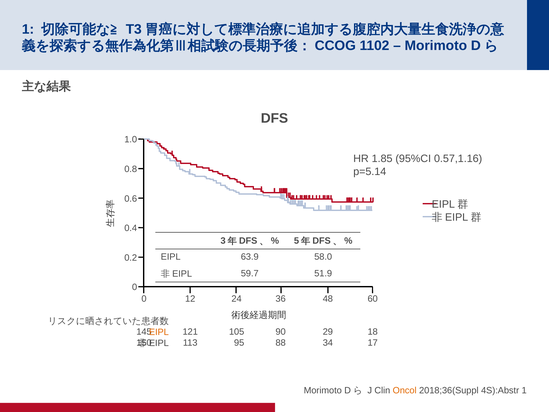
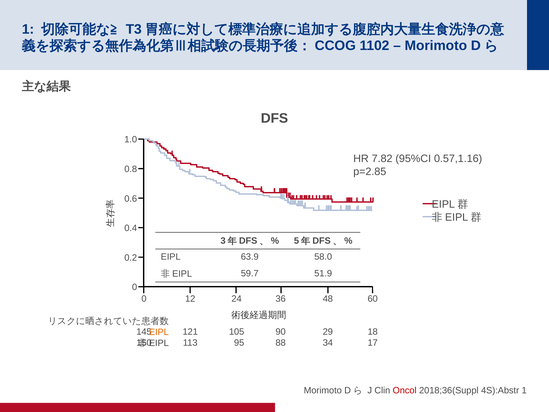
1.85: 1.85 -> 7.82
p=5.14: p=5.14 -> p=2.85
Oncol colour: orange -> red
